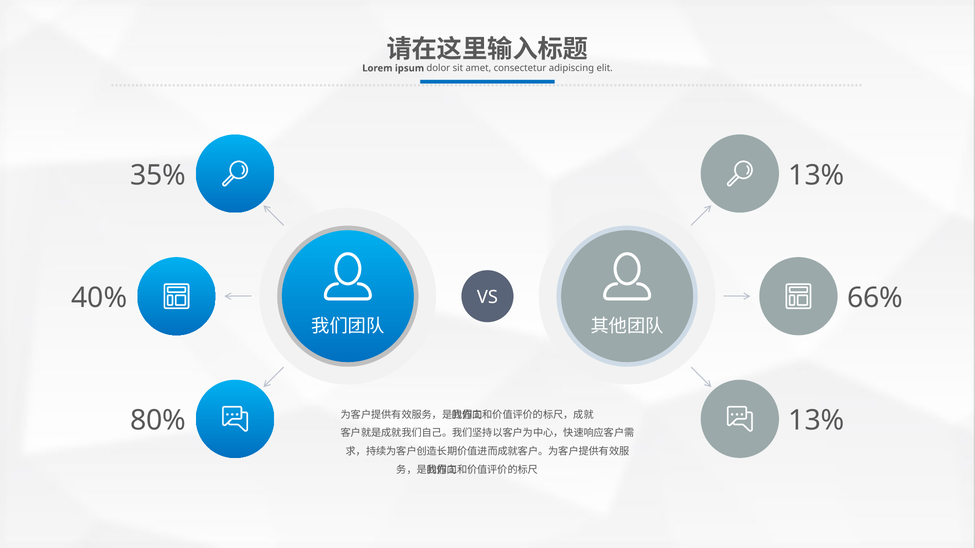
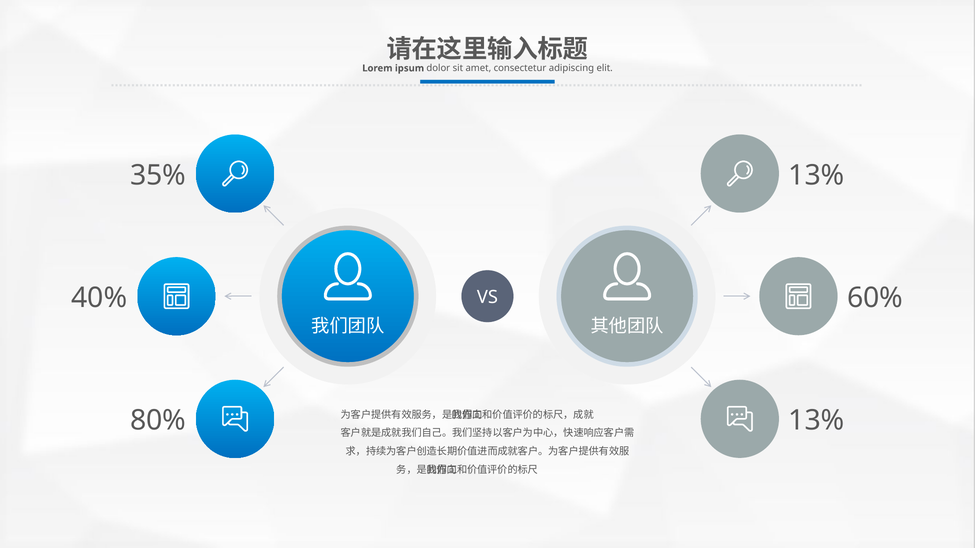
66%: 66% -> 60%
